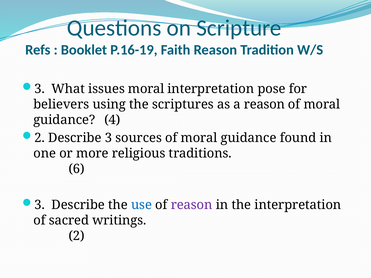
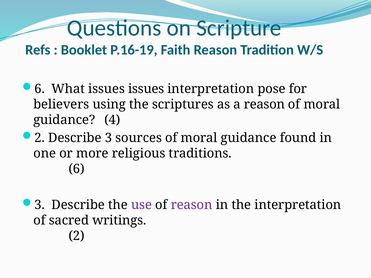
3 at (40, 89): 3 -> 6
issues moral: moral -> issues
use colour: blue -> purple
